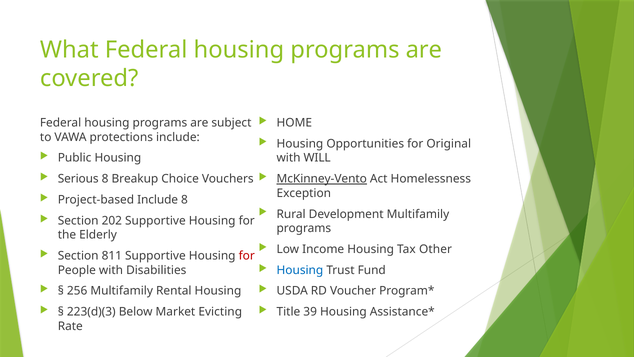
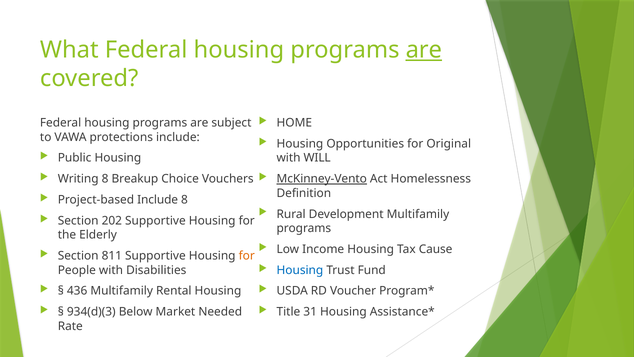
are at (424, 50) underline: none -> present
Serious: Serious -> Writing
Exception: Exception -> Definition
Other: Other -> Cause
for at (247, 256) colour: red -> orange
256: 256 -> 436
223(d)(3: 223(d)(3 -> 934(d)(3
Evicting: Evicting -> Needed
39: 39 -> 31
